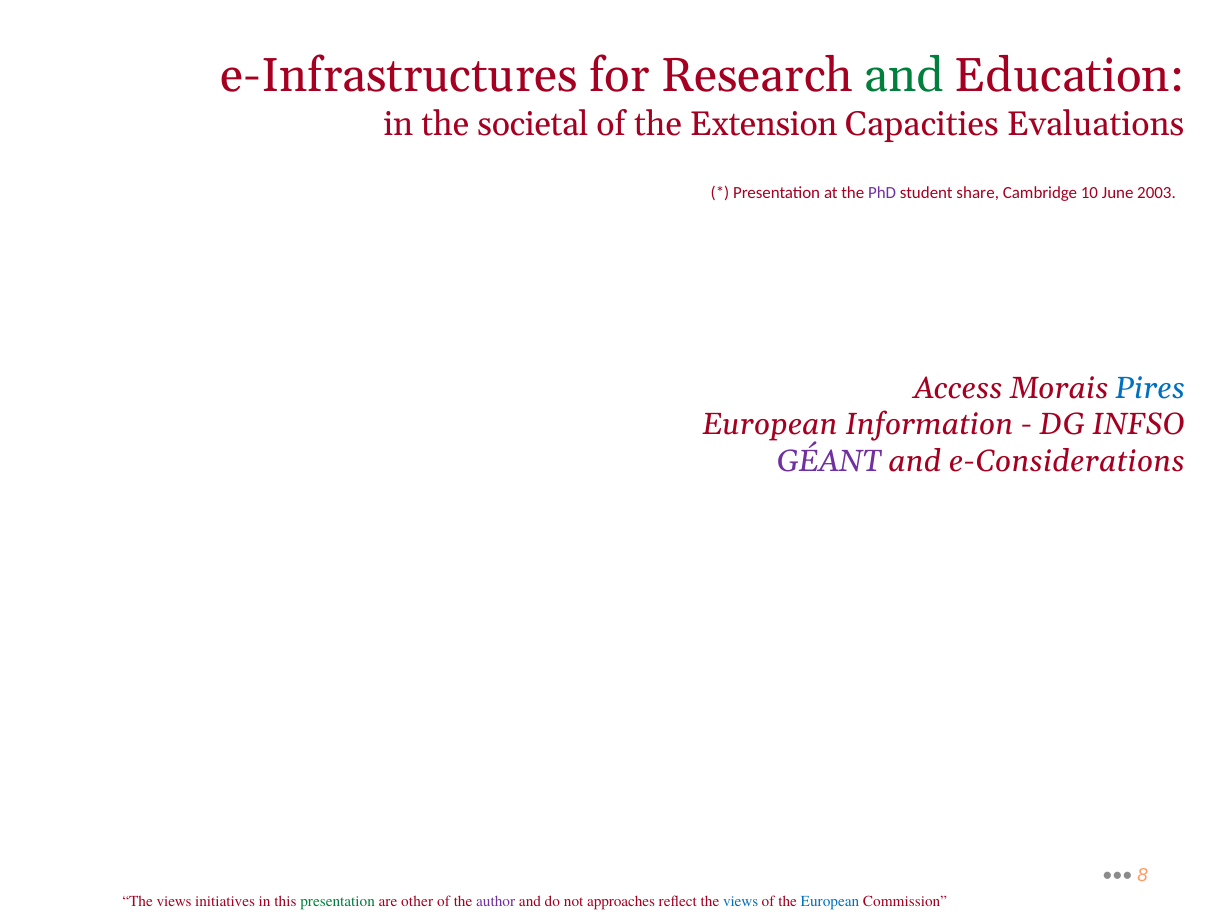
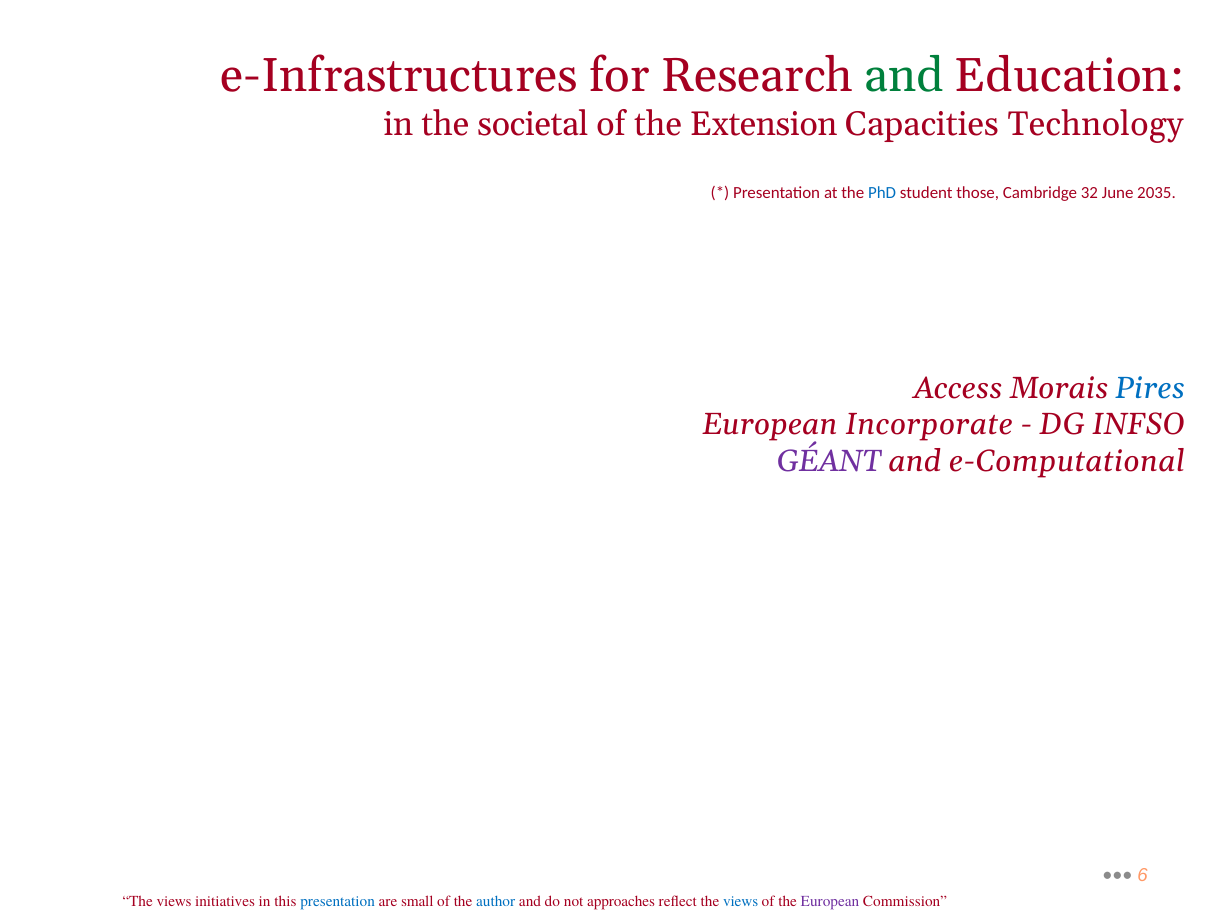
Evaluations: Evaluations -> Technology
PhD colour: purple -> blue
share: share -> those
10: 10 -> 32
2003: 2003 -> 2035
Information: Information -> Incorporate
e-Considerations: e-Considerations -> e-Computational
8: 8 -> 6
presentation at (338, 901) colour: green -> blue
other: other -> small
author colour: purple -> blue
European at (830, 901) colour: blue -> purple
